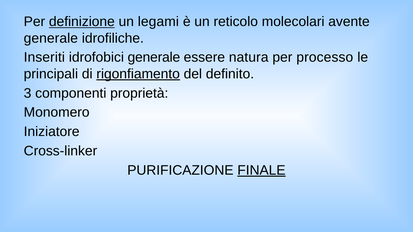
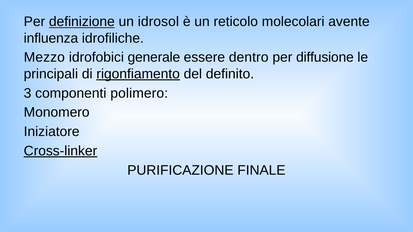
legami: legami -> idrosol
generale at (51, 38): generale -> influenza
Inseriti: Inseriti -> Mezzo
natura: natura -> dentro
processo: processo -> diffusione
proprietà: proprietà -> polimero
Cross-linker underline: none -> present
FINALE underline: present -> none
